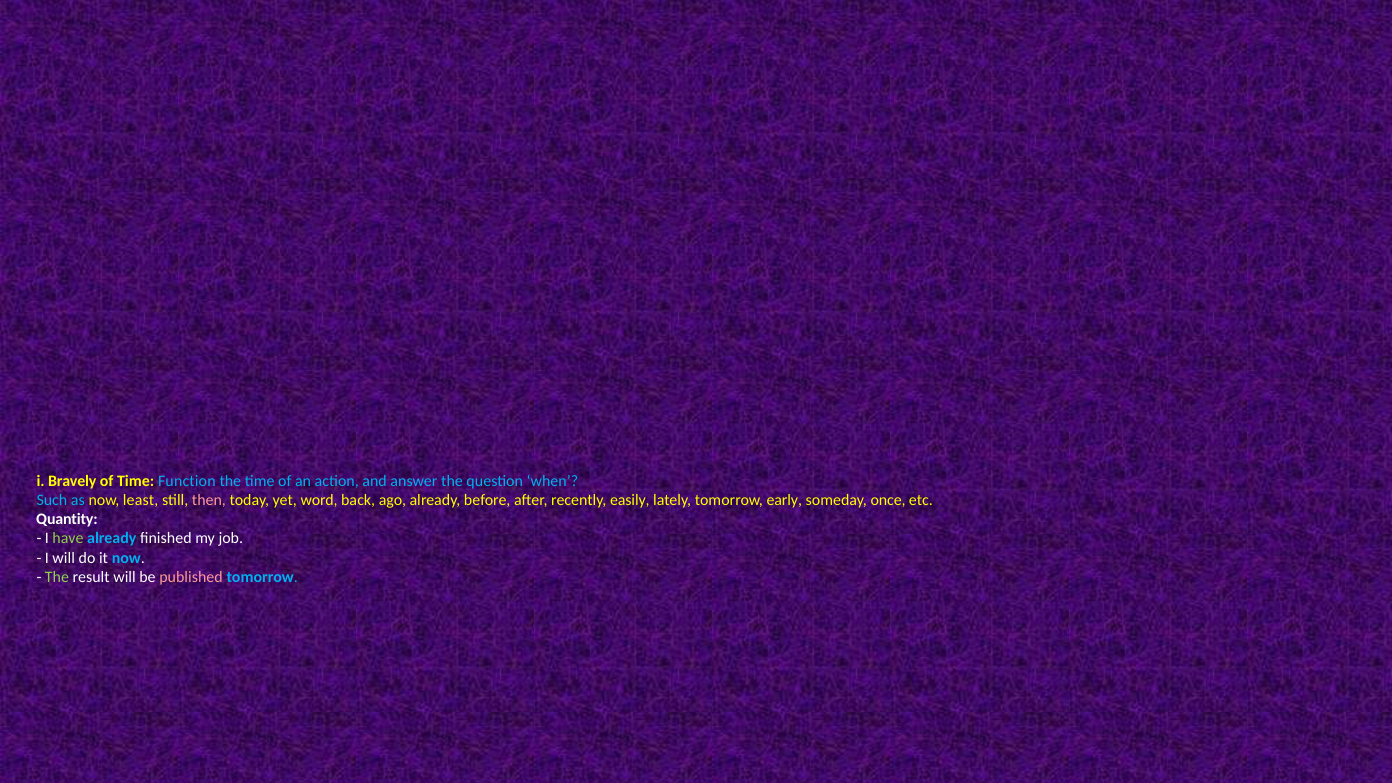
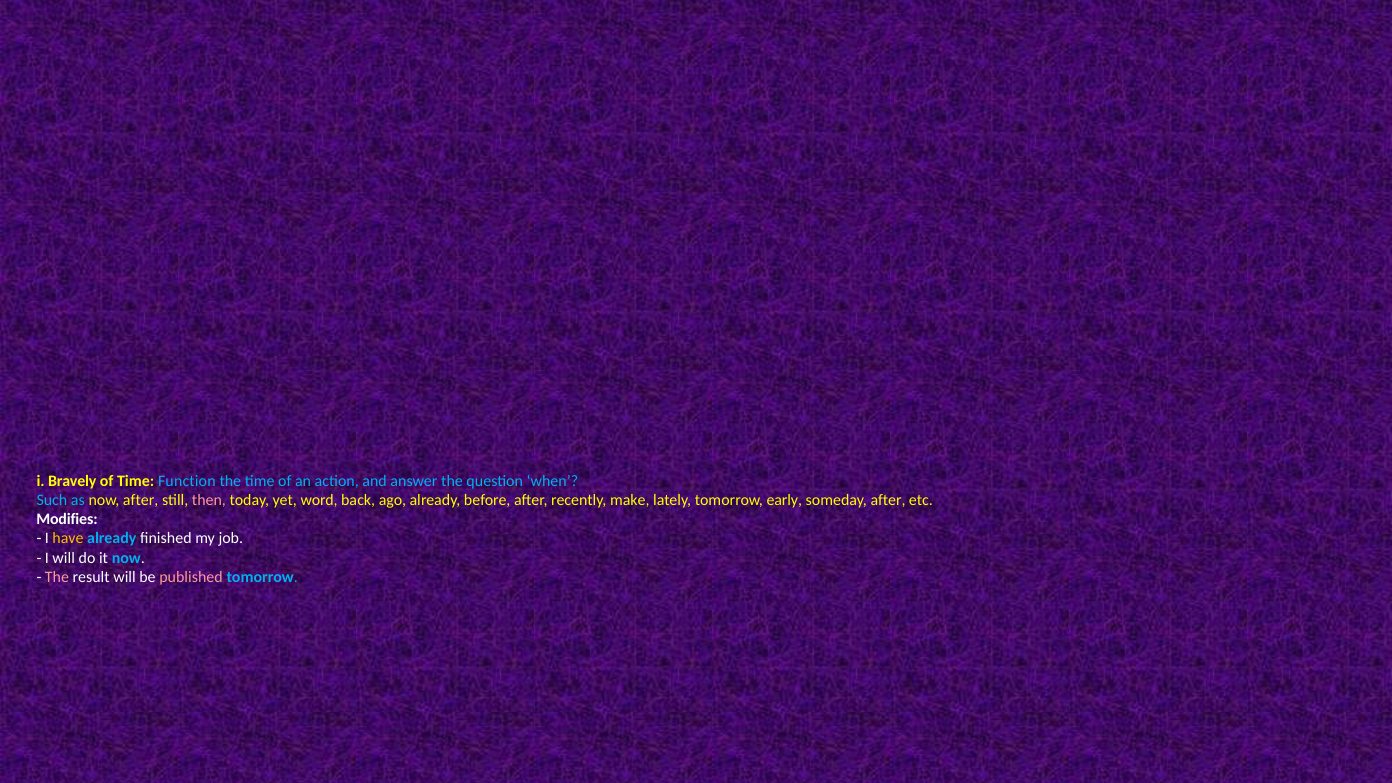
now least: least -> after
easily: easily -> make
someday once: once -> after
Quantity: Quantity -> Modifies
have colour: light green -> yellow
The at (57, 577) colour: light green -> pink
